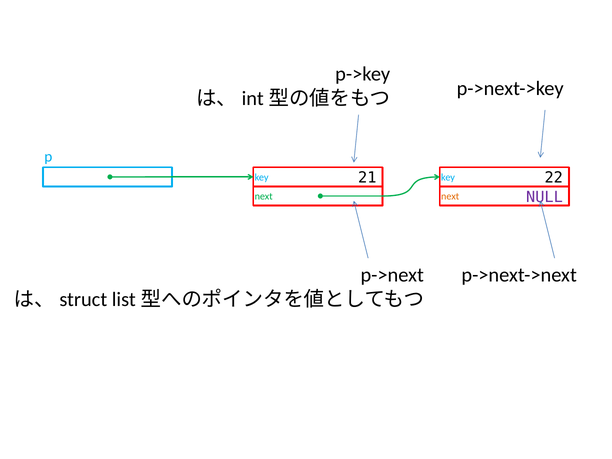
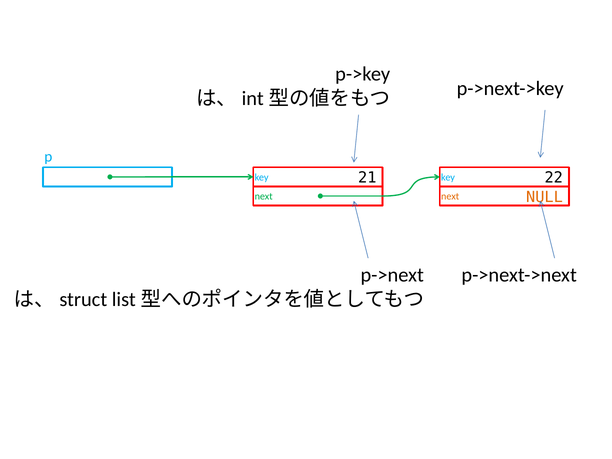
NULL colour: purple -> orange
